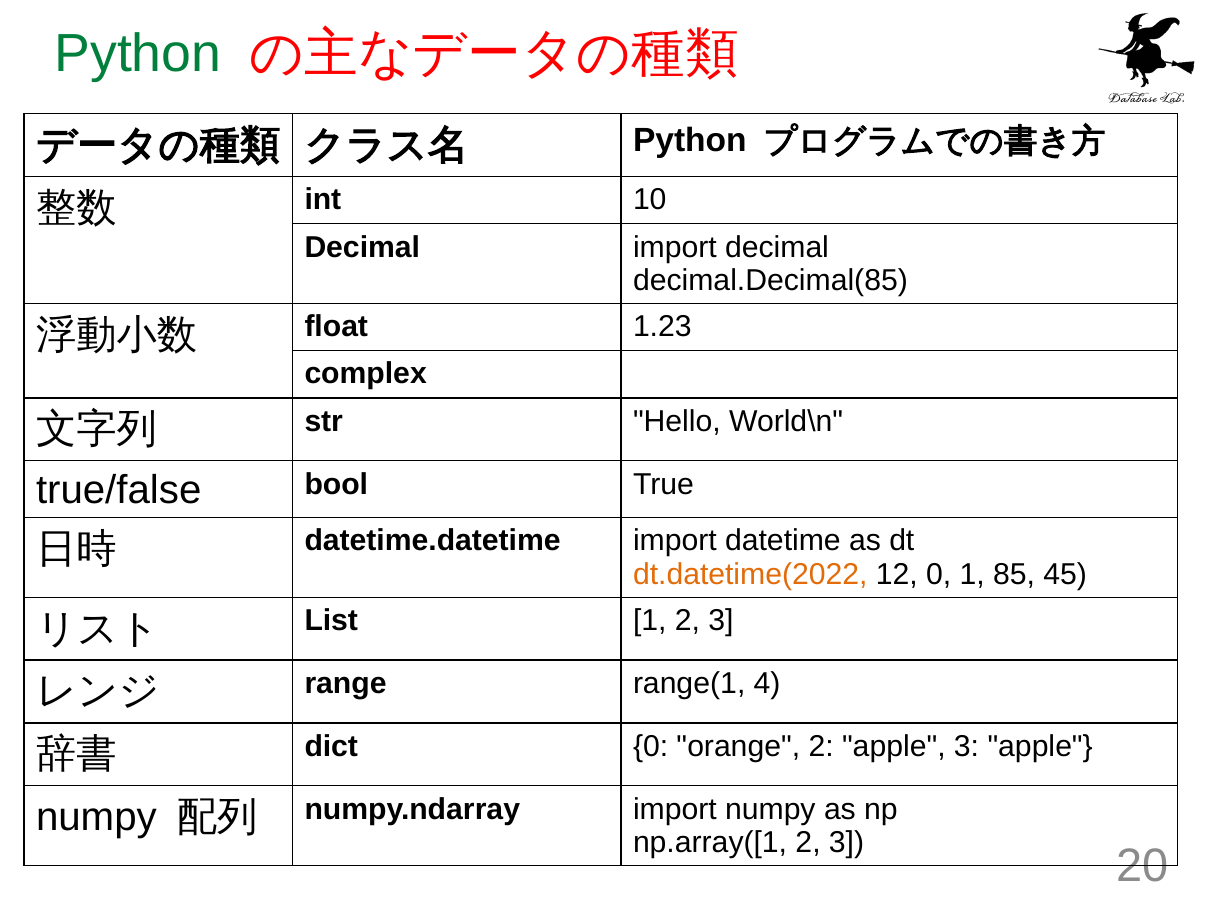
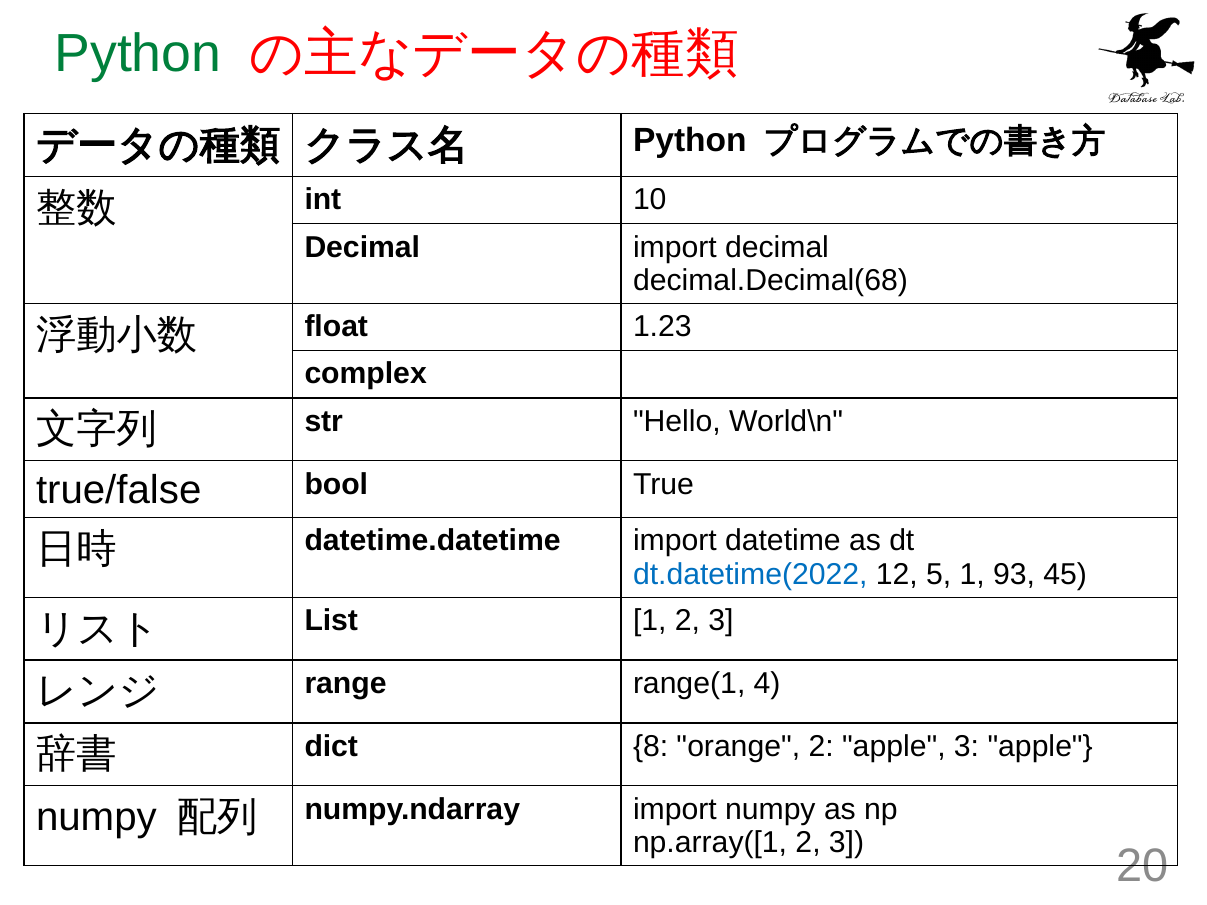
decimal.Decimal(85: decimal.Decimal(85 -> decimal.Decimal(68
dt.datetime(2022 colour: orange -> blue
12 0: 0 -> 5
85: 85 -> 93
dict 0: 0 -> 8
